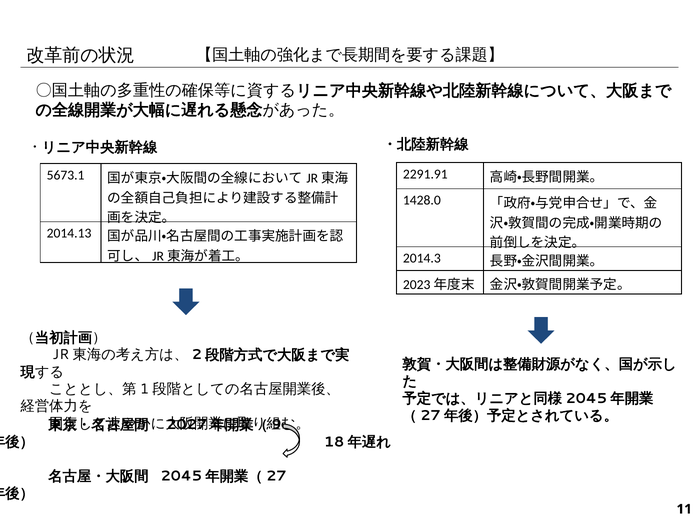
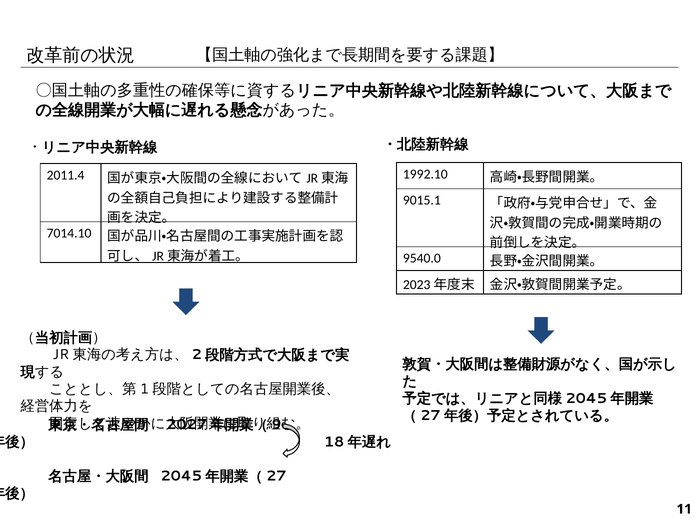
2291.91: 2291.91 -> 1992.10
5673.1: 5673.1 -> 2011.4
1428.0: 1428.0 -> 9015.1
2014.13: 2014.13 -> 7014.10
2014.3: 2014.3 -> 9540.0
